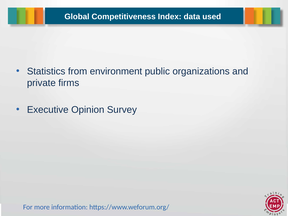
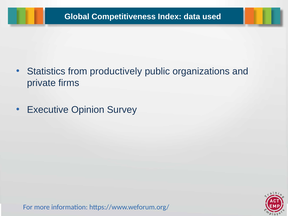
environment: environment -> productively
